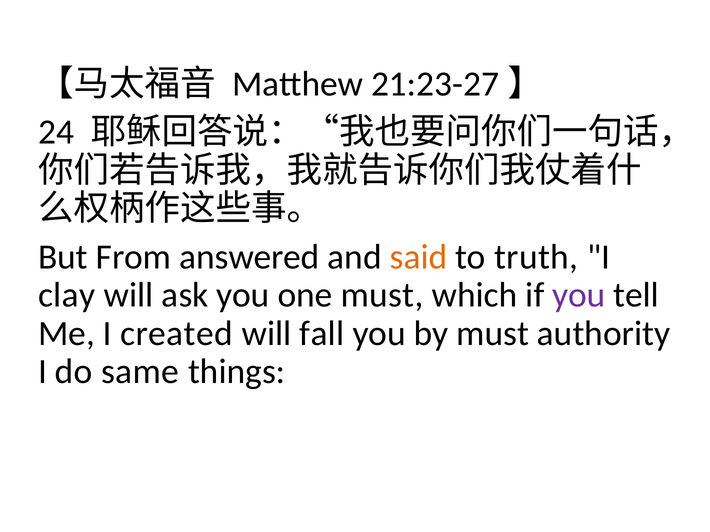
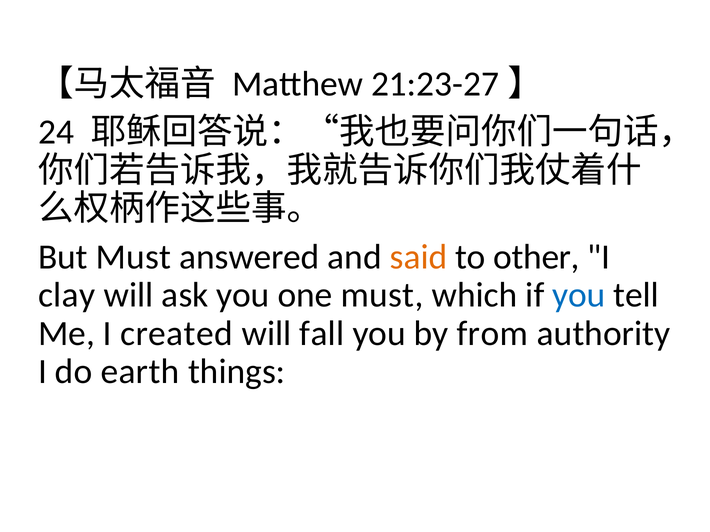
But From: From -> Must
truth: truth -> other
you at (579, 295) colour: purple -> blue
by must: must -> from
same: same -> earth
